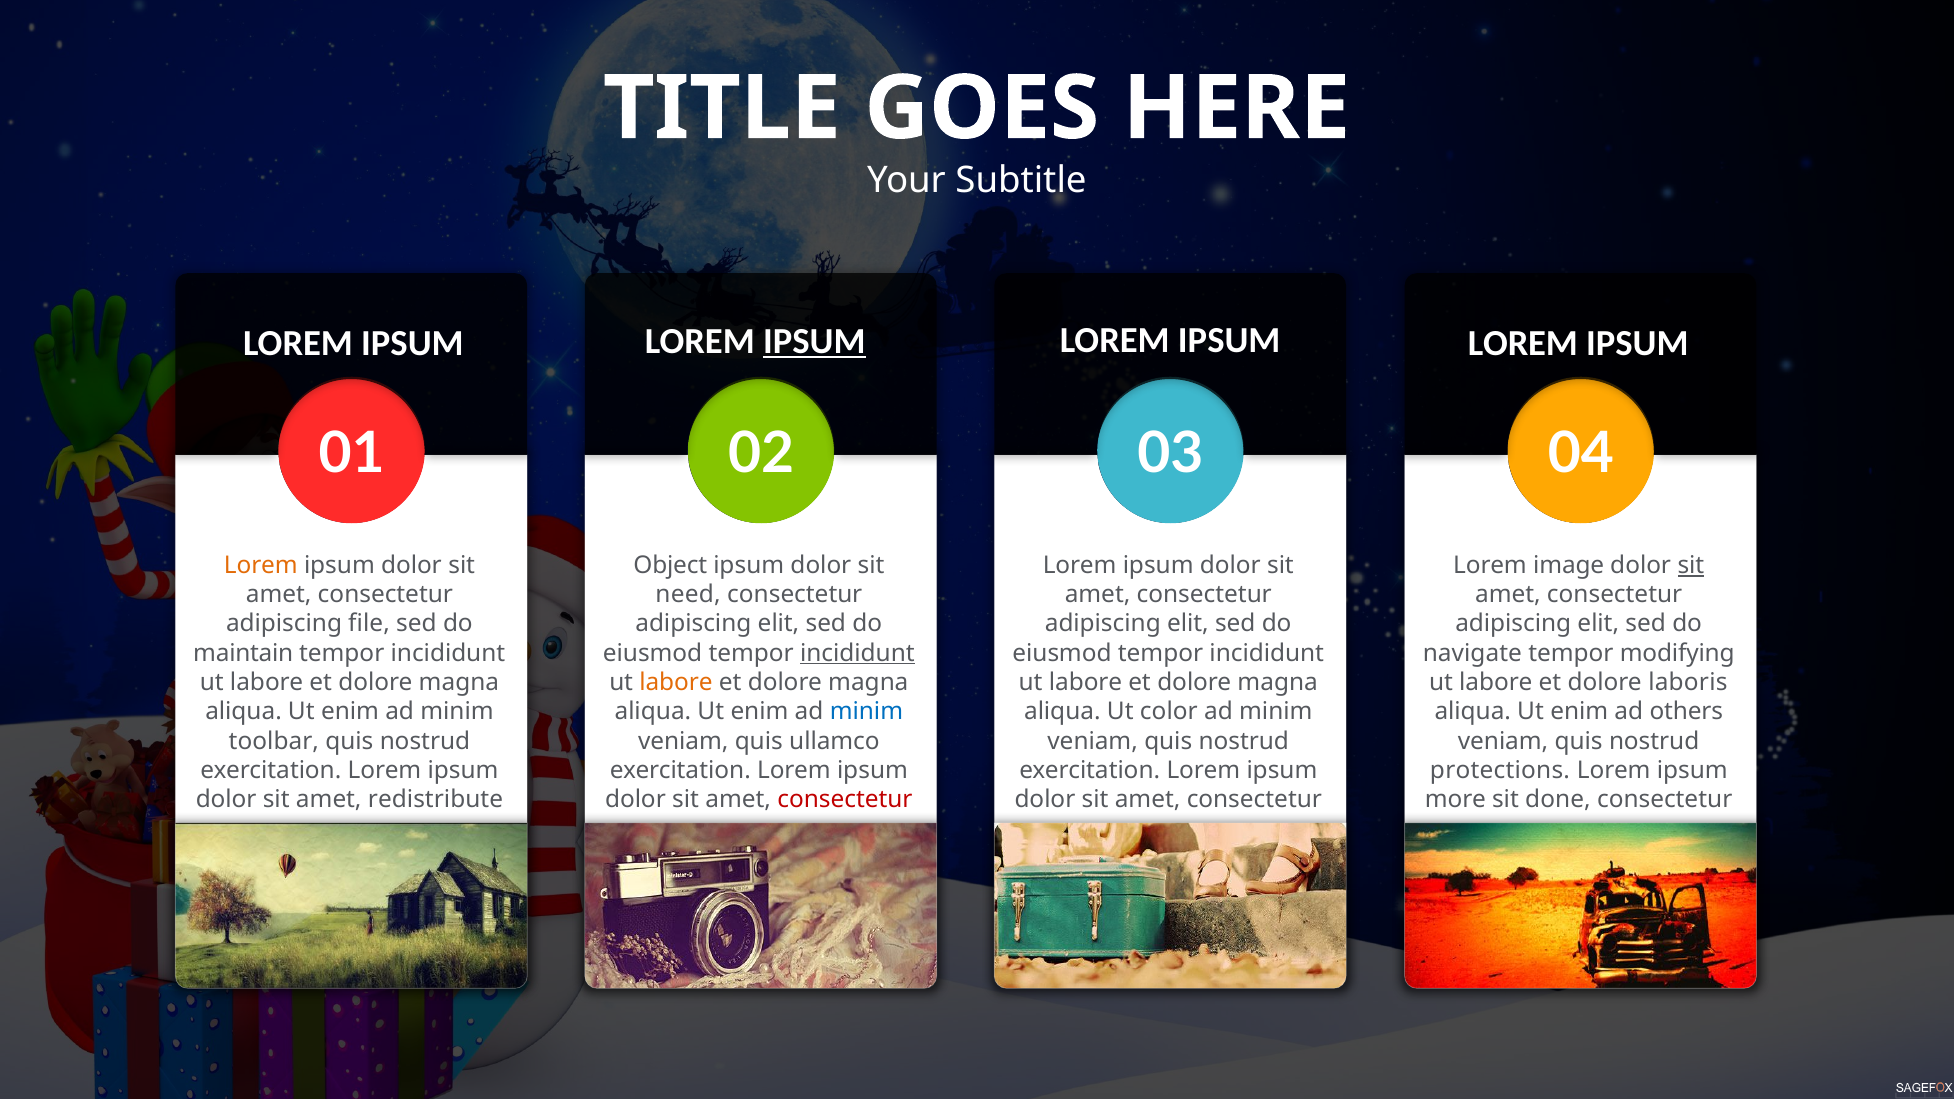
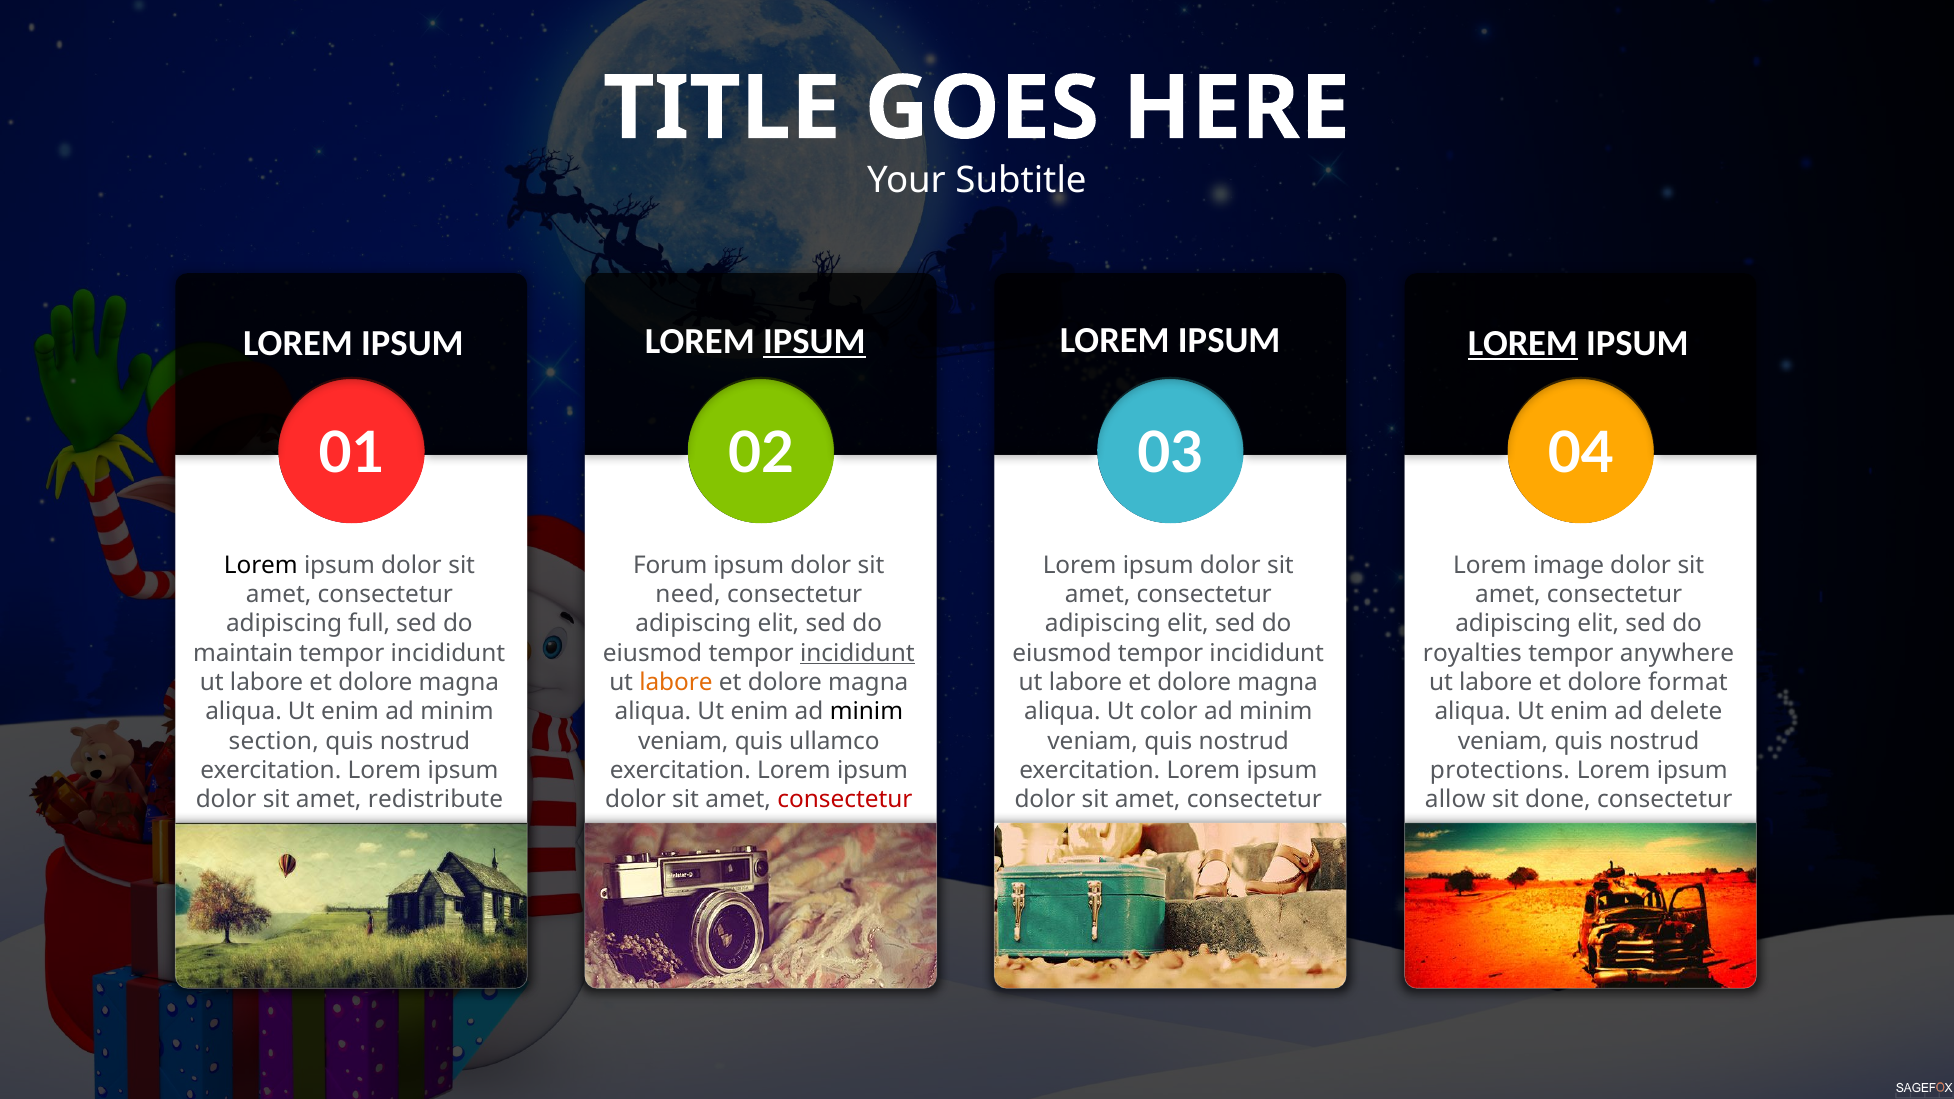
LOREM at (1523, 343) underline: none -> present
Lorem at (261, 565) colour: orange -> black
Object: Object -> Forum
sit at (1691, 565) underline: present -> none
file: file -> full
navigate: navigate -> royalties
modifying: modifying -> anywhere
laboris: laboris -> format
minim at (866, 712) colour: blue -> black
others: others -> delete
toolbar: toolbar -> section
more: more -> allow
